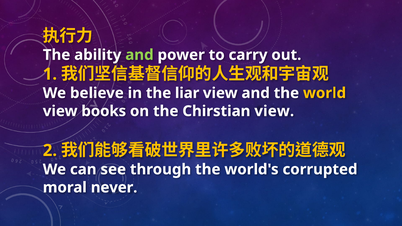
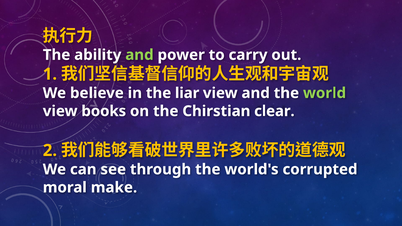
world colour: yellow -> light green
Chirstian view: view -> clear
never: never -> make
